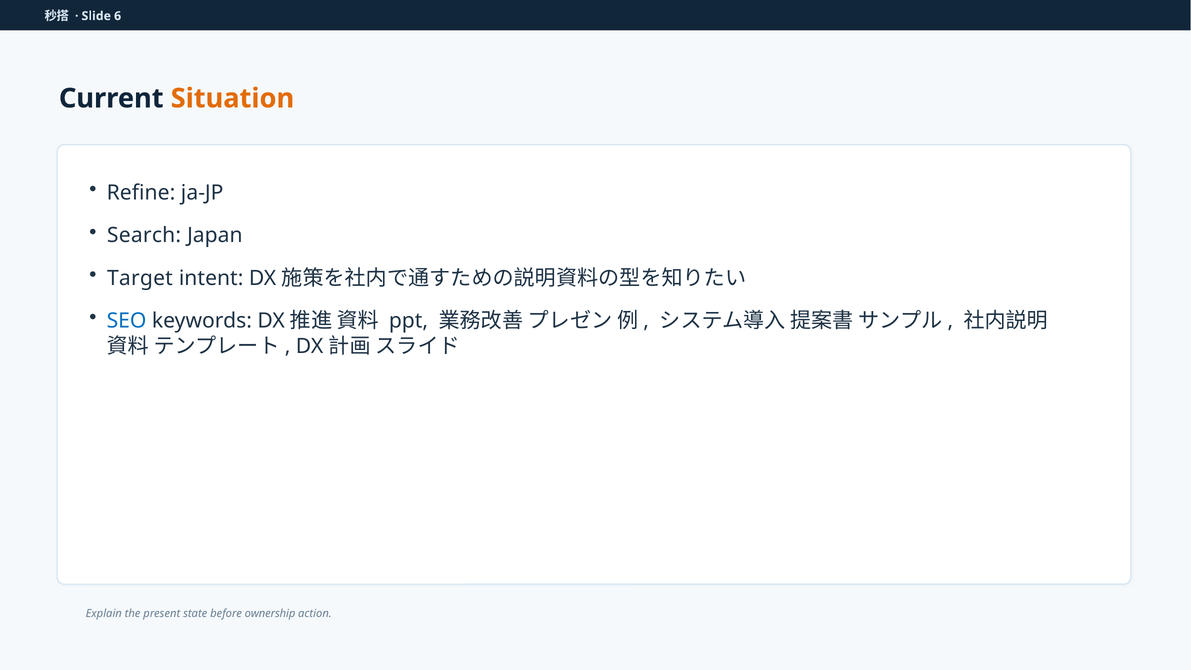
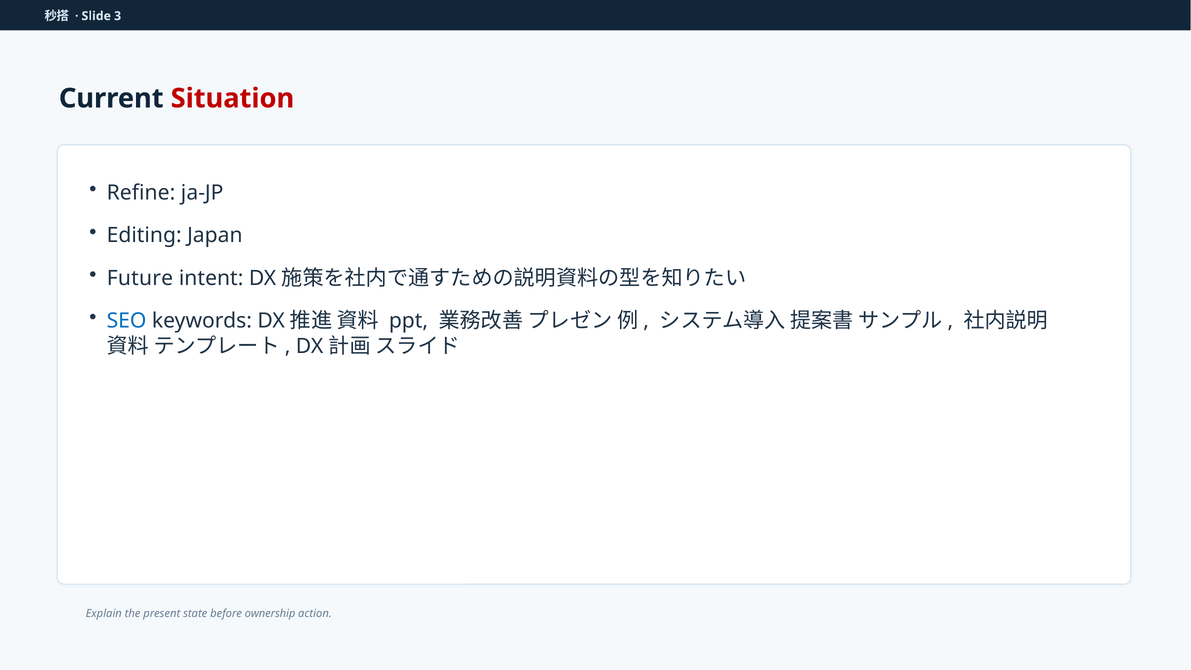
6: 6 -> 3
Situation colour: orange -> red
Search: Search -> Editing
Target: Target -> Future
